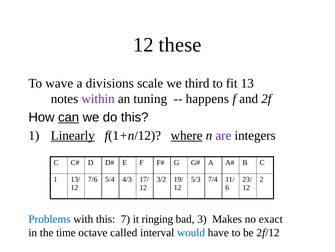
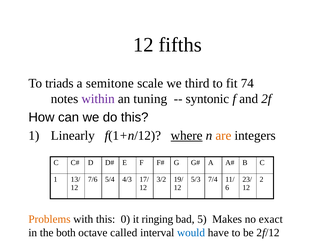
these: these -> fifths
wave: wave -> triads
divisions: divisions -> semitone
13: 13 -> 74
happens: happens -> syntonic
can underline: present -> none
Linearly underline: present -> none
are colour: purple -> orange
Problems colour: blue -> orange
7: 7 -> 0
3: 3 -> 5
time: time -> both
